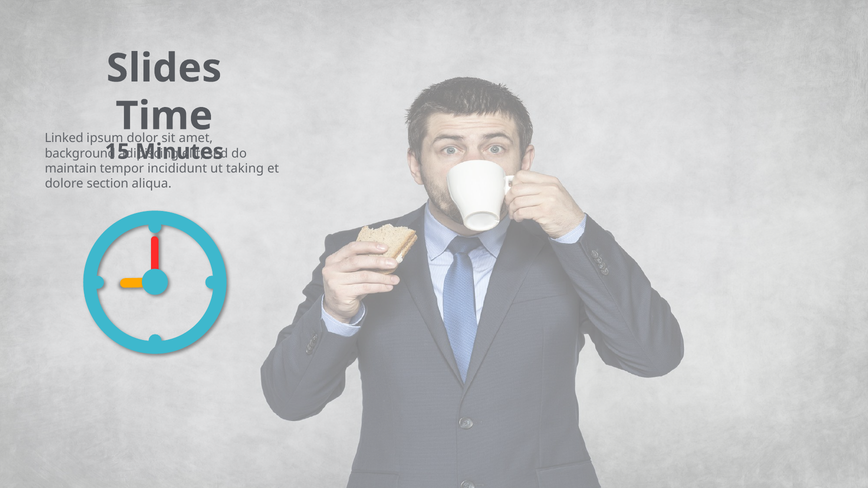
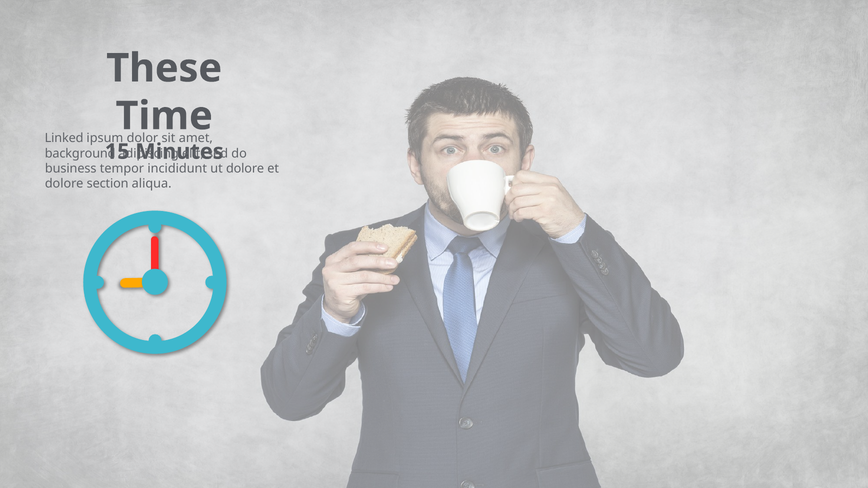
Slides: Slides -> These
maintain: maintain -> business
taking at (245, 169): taking -> dolore
